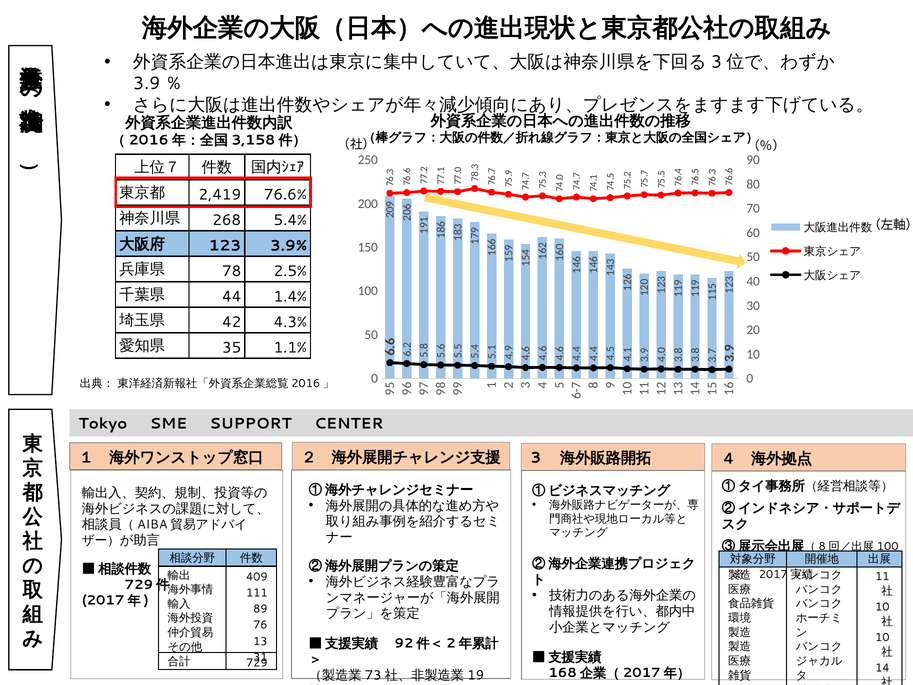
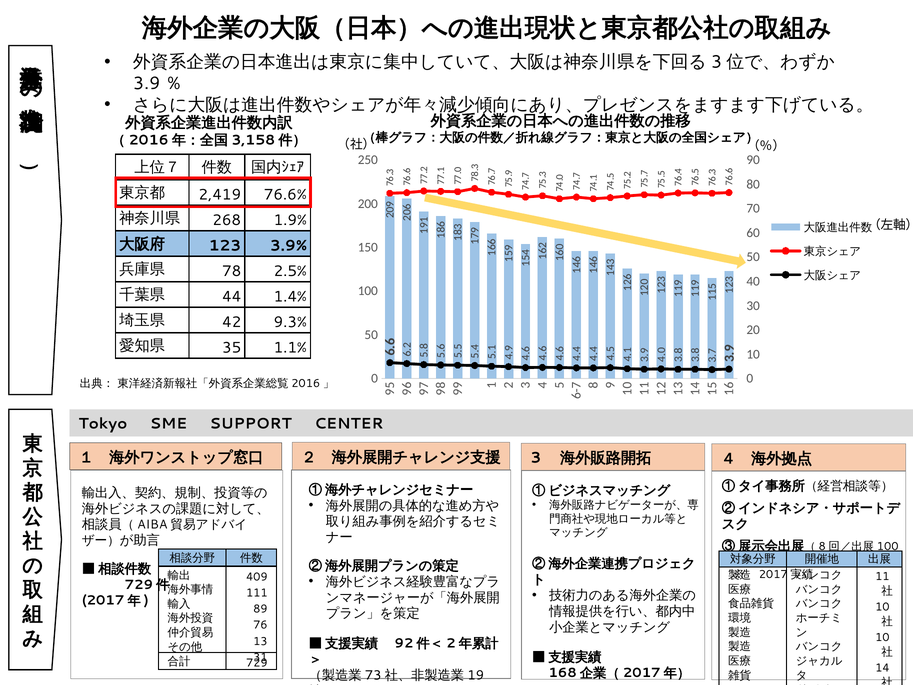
5.4%: 5.4% -> 1.9%
4.3%: 4.3% -> 9.3%
